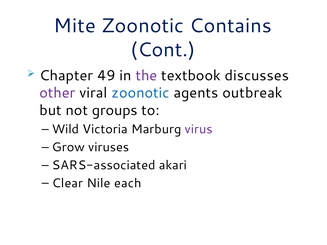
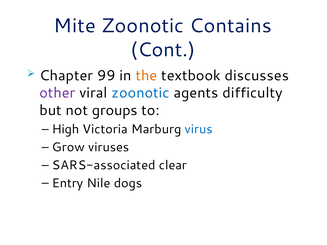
49: 49 -> 99
the colour: purple -> orange
outbreak: outbreak -> difficulty
Wild: Wild -> High
virus colour: purple -> blue
akari: akari -> clear
Clear: Clear -> Entry
each: each -> dogs
